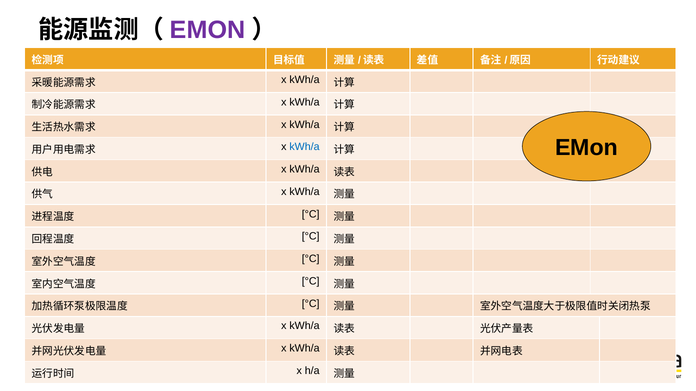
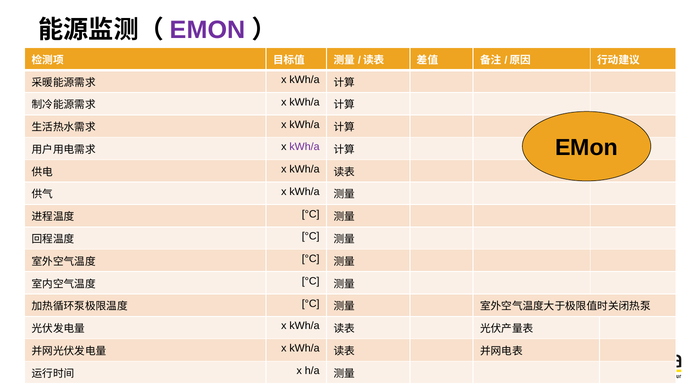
kWh/a at (304, 147) colour: blue -> purple
